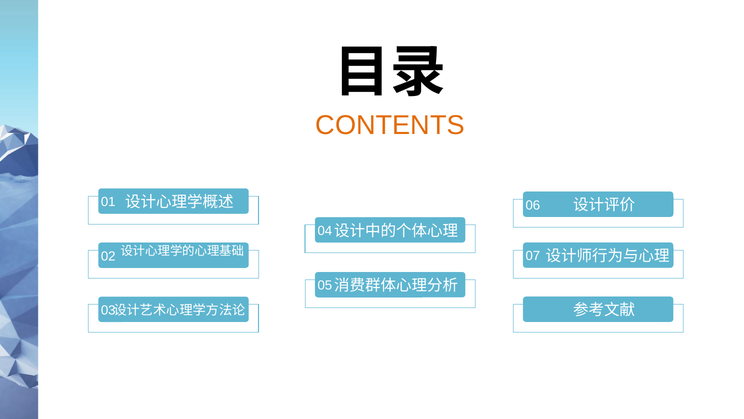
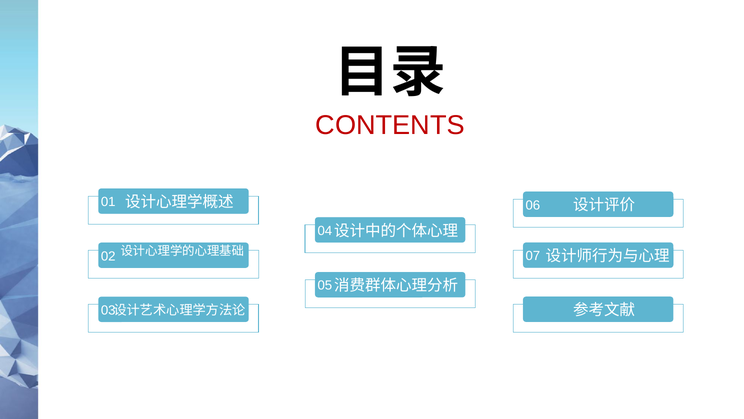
CONTENTS colour: orange -> red
